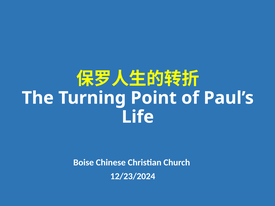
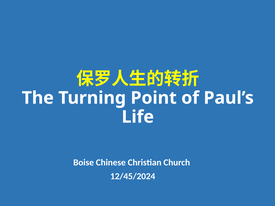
12/23/2024: 12/23/2024 -> 12/45/2024
